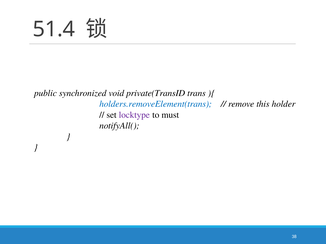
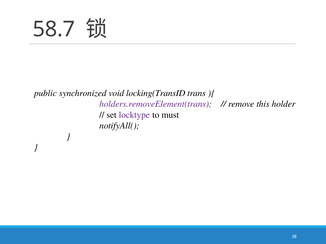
51.4: 51.4 -> 58.7
private(TransID: private(TransID -> locking(TransID
holders.removeElement(trans colour: blue -> purple
